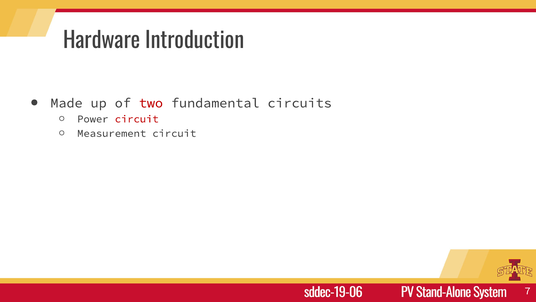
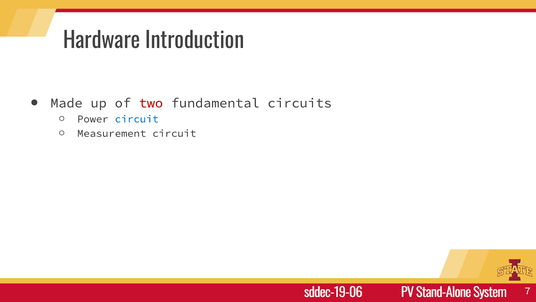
circuit at (137, 119) colour: red -> blue
